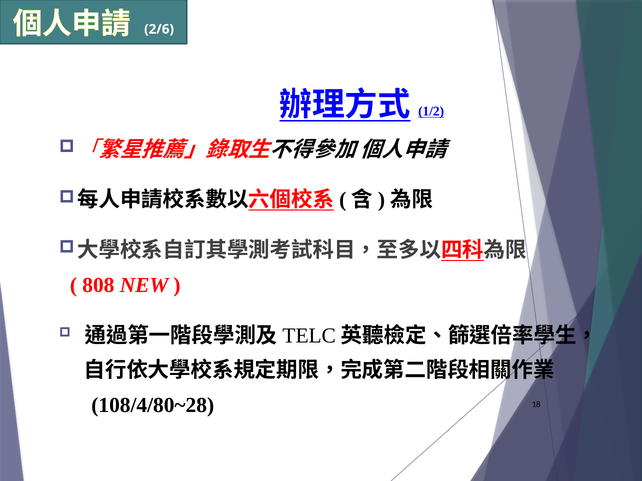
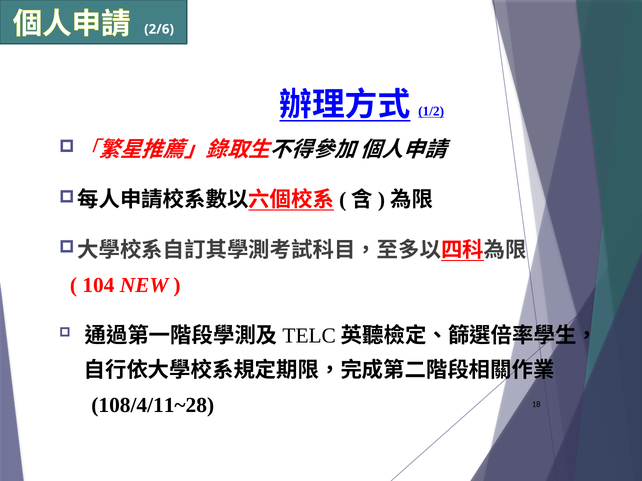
808: 808 -> 104
108/4/80~28: 108/4/80~28 -> 108/4/11~28
